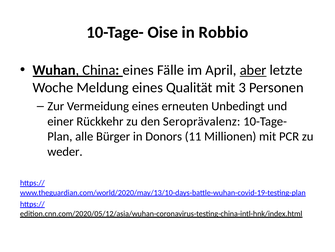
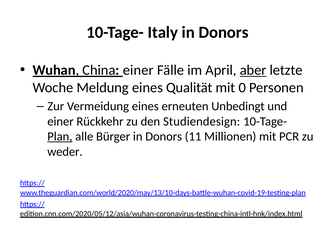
Oise: Oise -> Italy
Robbio at (223, 32): Robbio -> Donors
China eines: eines -> einer
3: 3 -> 0
Seroprävalenz: Seroprävalenz -> Studiendesign
Plan underline: none -> present
